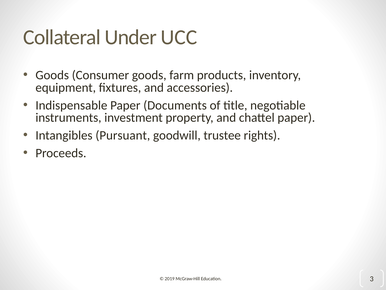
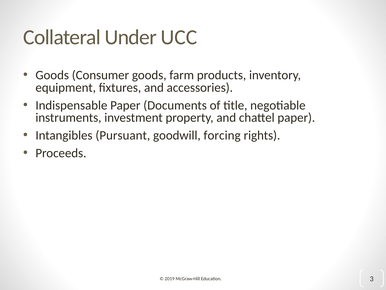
trustee: trustee -> forcing
